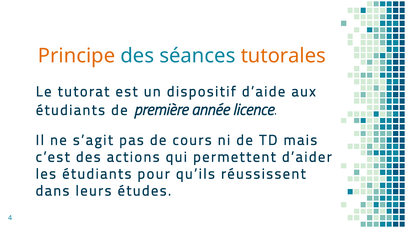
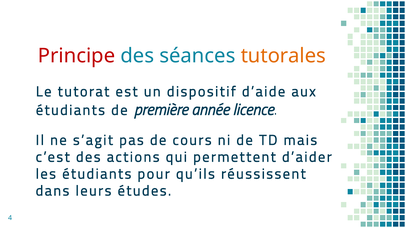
Principe colour: orange -> red
